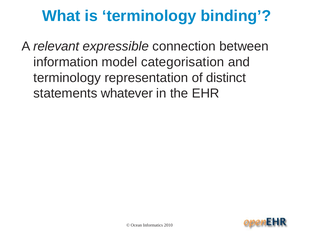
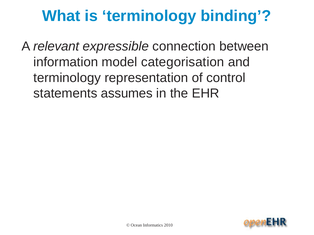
distinct: distinct -> control
whatever: whatever -> assumes
